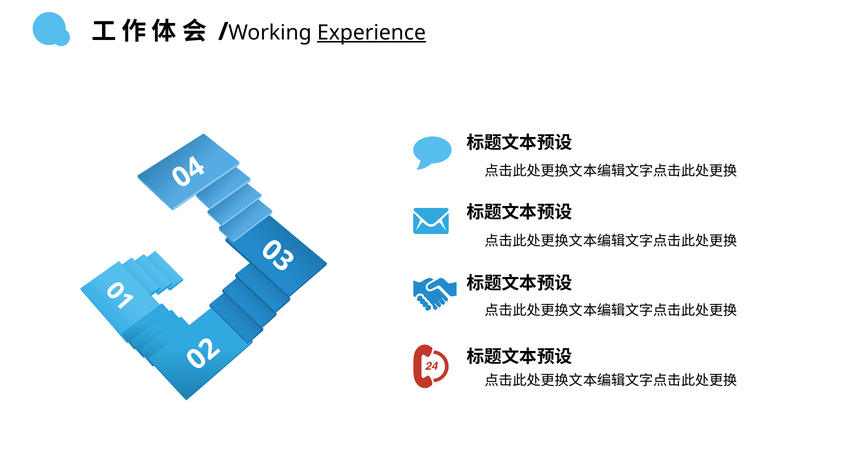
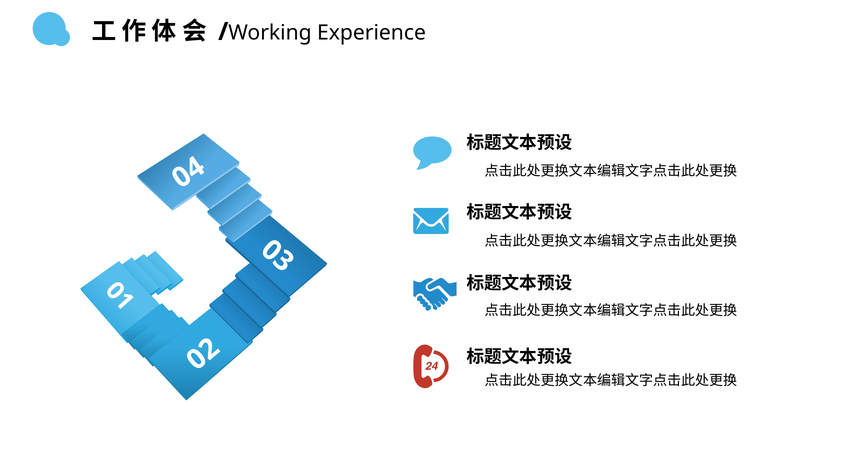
Experience underline: present -> none
